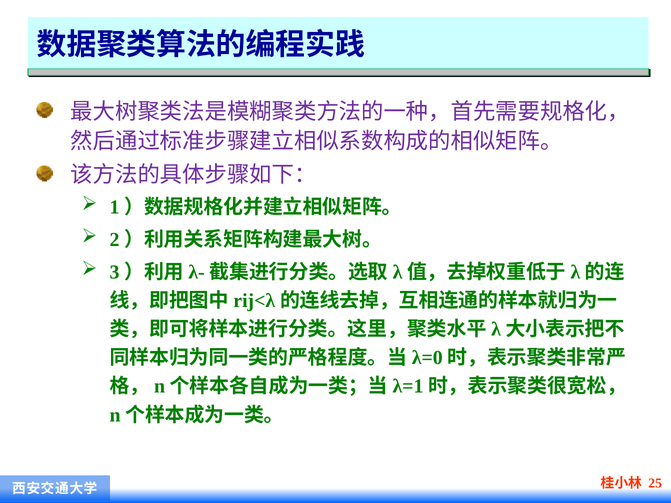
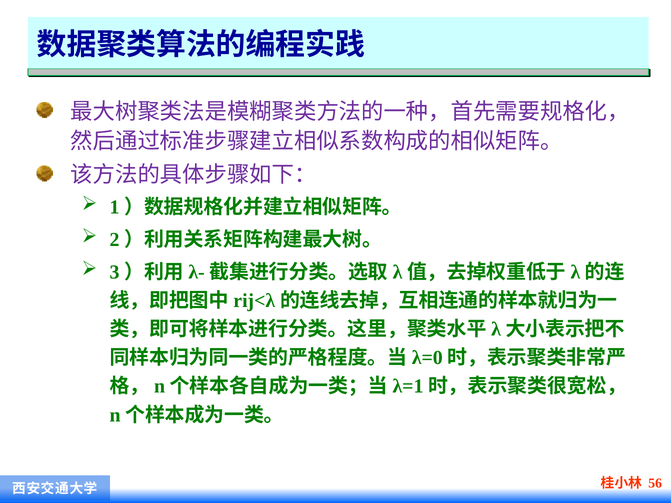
25: 25 -> 56
